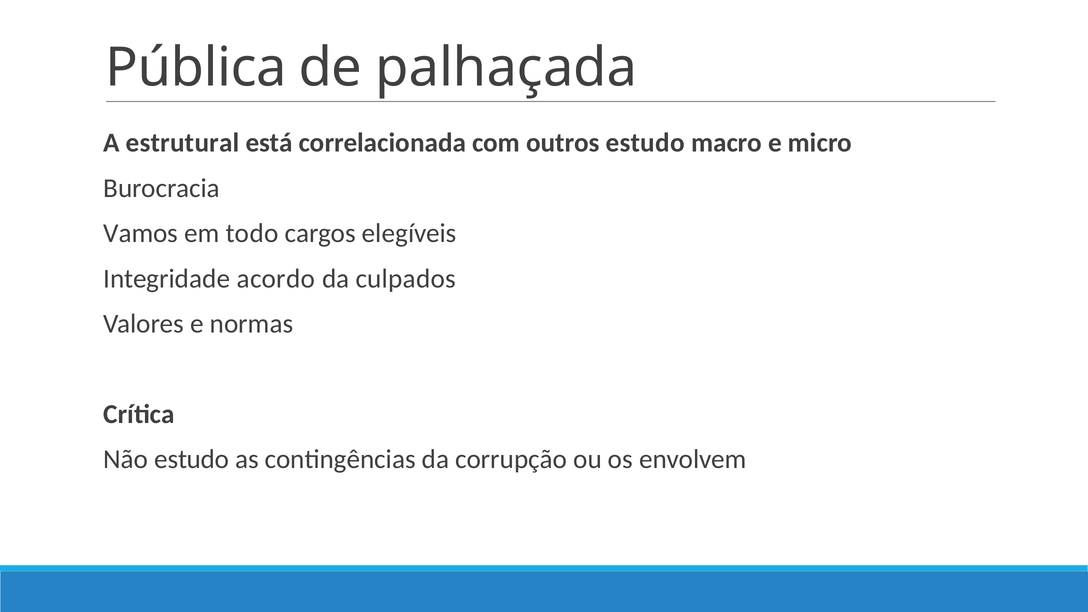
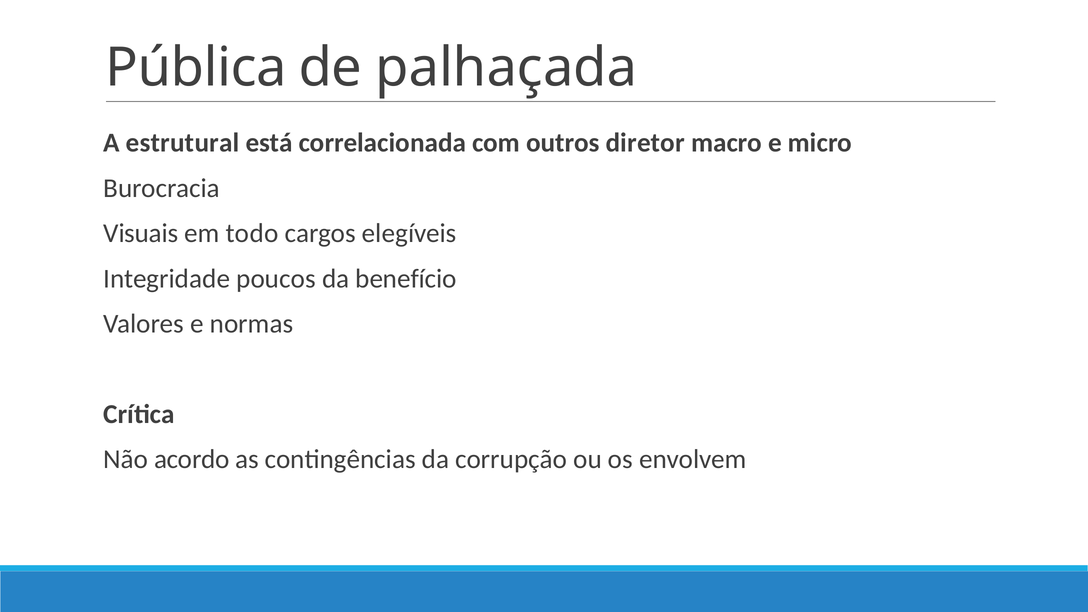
outros estudo: estudo -> diretor
Vamos: Vamos -> Visuais
acordo: acordo -> poucos
culpados: culpados -> benefício
Não estudo: estudo -> acordo
